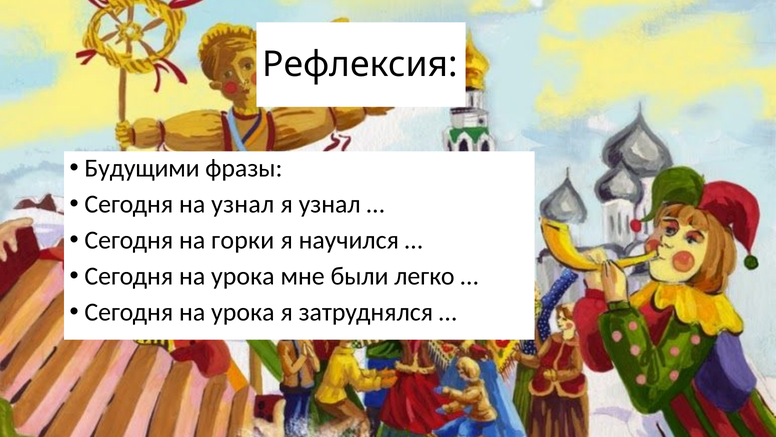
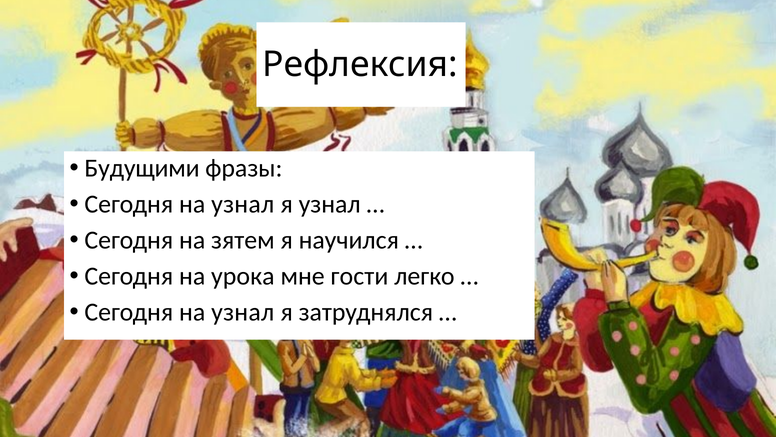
горки: горки -> зятем
были: были -> гости
урока at (243, 312): урока -> узнал
